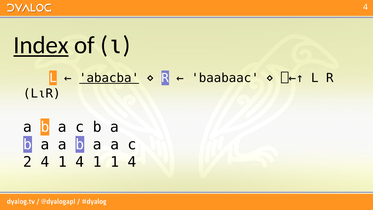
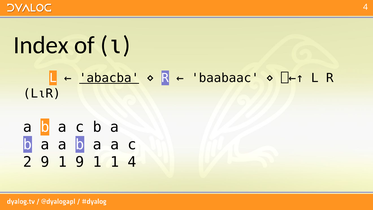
Index underline: present -> none
2 4: 4 -> 9
4 at (80, 162): 4 -> 9
